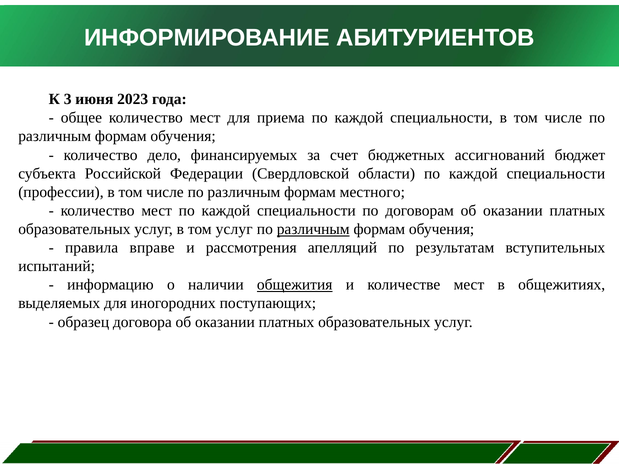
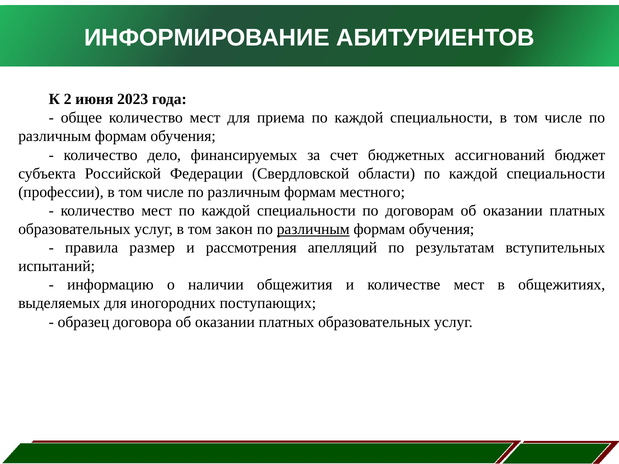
3: 3 -> 2
том услуг: услуг -> закон
вправе: вправе -> размер
общежития underline: present -> none
